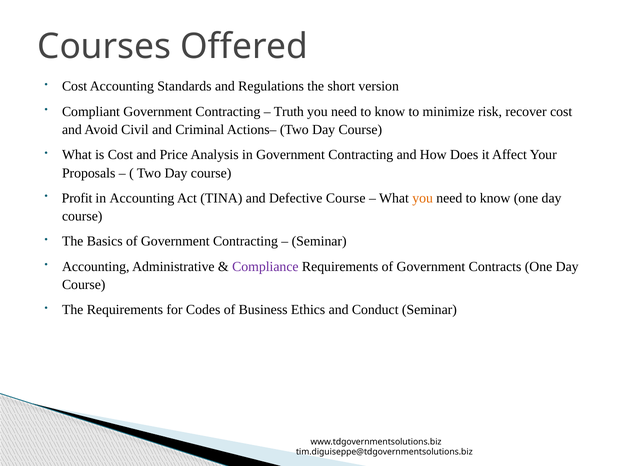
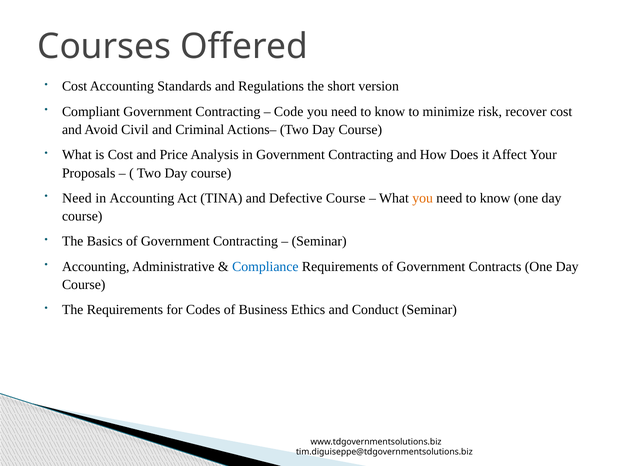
Truth: Truth -> Code
Profit at (77, 198): Profit -> Need
Compliance colour: purple -> blue
